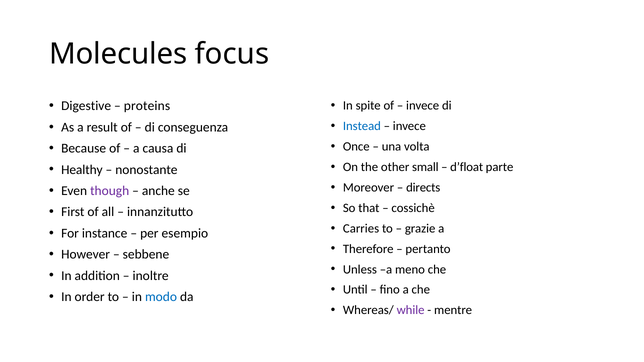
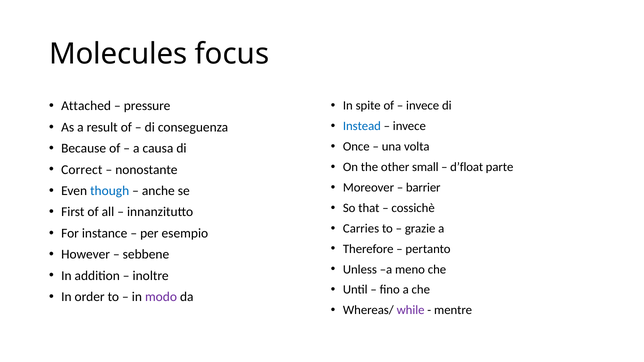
Digestive: Digestive -> Attached
proteins: proteins -> pressure
Healthy: Healthy -> Correct
directs: directs -> barrier
though colour: purple -> blue
modo colour: blue -> purple
